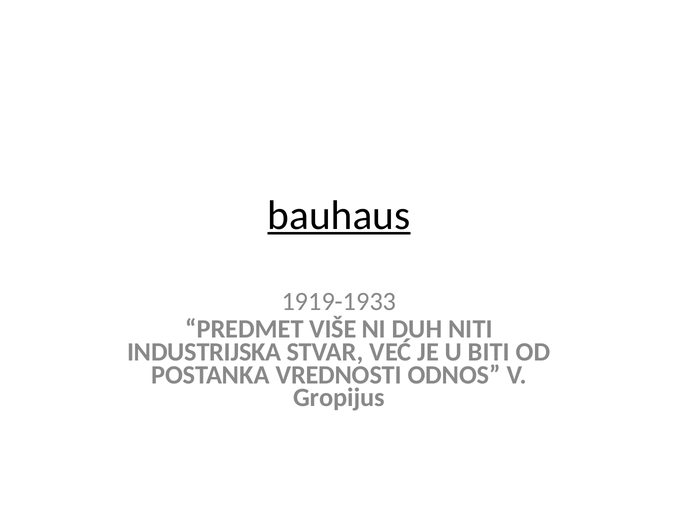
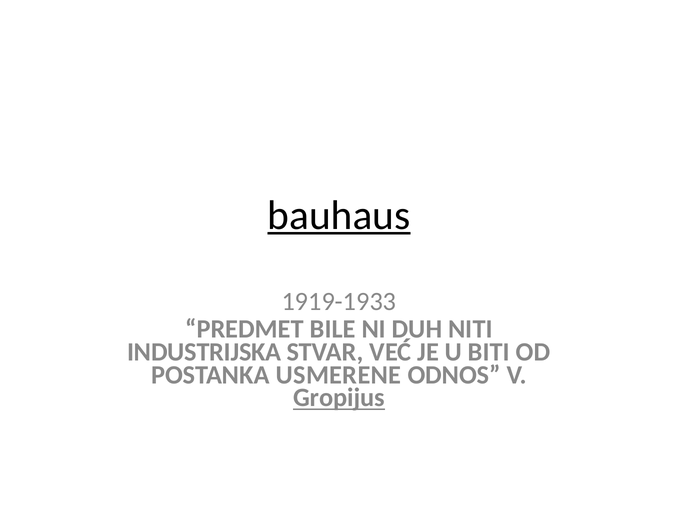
VIŠE: VIŠE -> BILE
VREDNOSTI: VREDNOSTI -> USMERENE
Gropijus underline: none -> present
